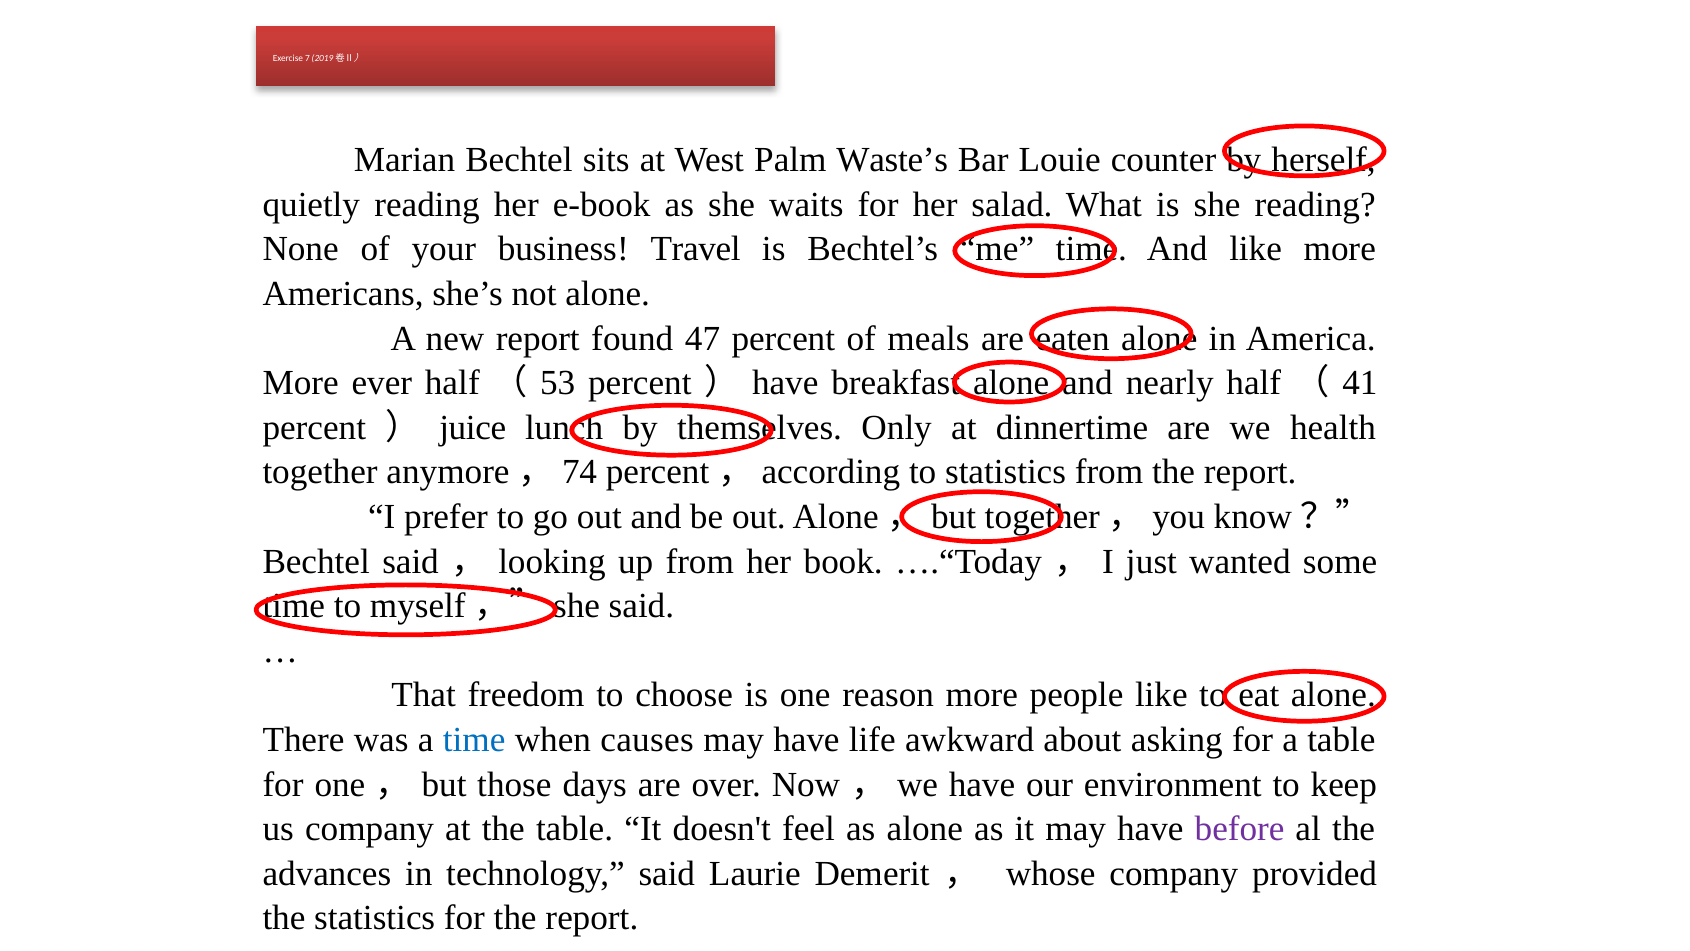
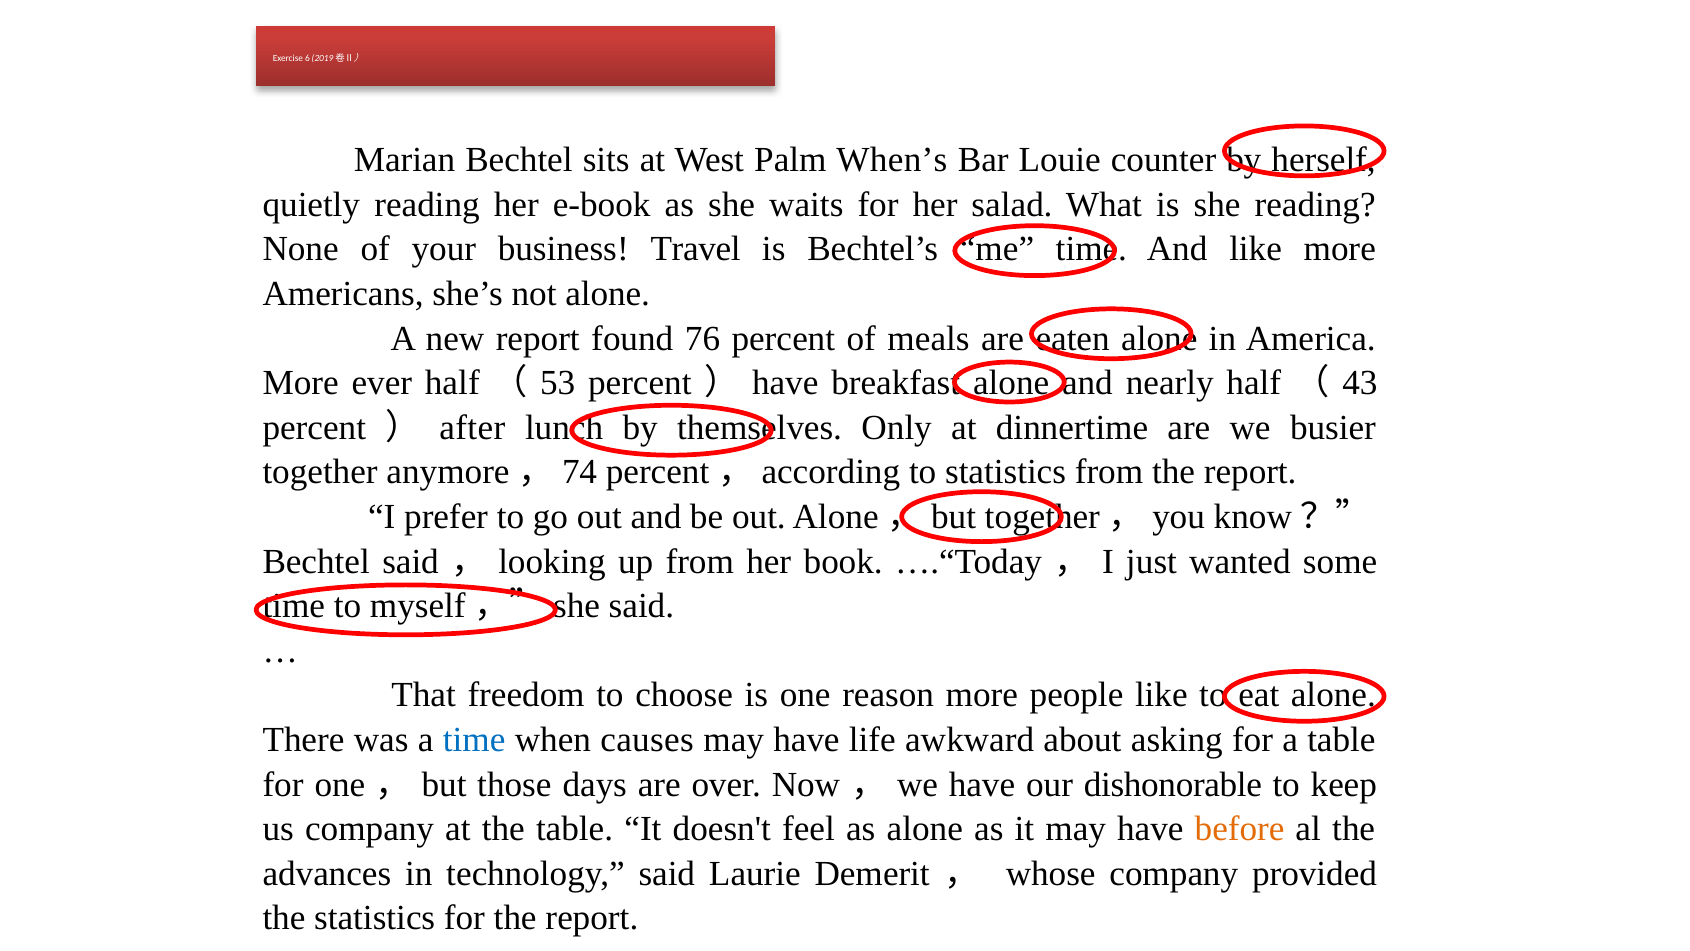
7: 7 -> 6
Waste’s: Waste’s -> When’s
47: 47 -> 76
41: 41 -> 43
juice: juice -> after
health: health -> busier
environment: environment -> dishonorable
before colour: purple -> orange
